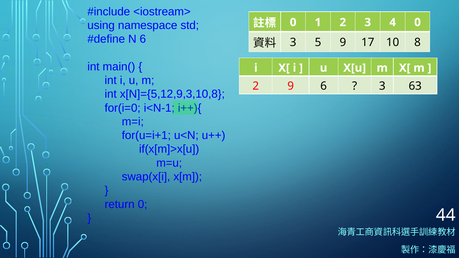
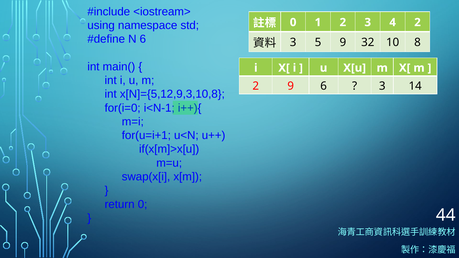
4 0: 0 -> 2
17: 17 -> 32
63: 63 -> 14
